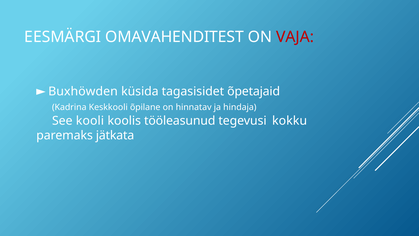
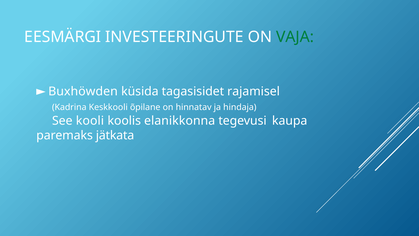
OMAVAHENDITEST: OMAVAHENDITEST -> INVESTEERINGUTE
VAJA colour: red -> green
õpetajaid: õpetajaid -> rajamisel
tööleasunud: tööleasunud -> elanikkonna
kokku: kokku -> kaupa
